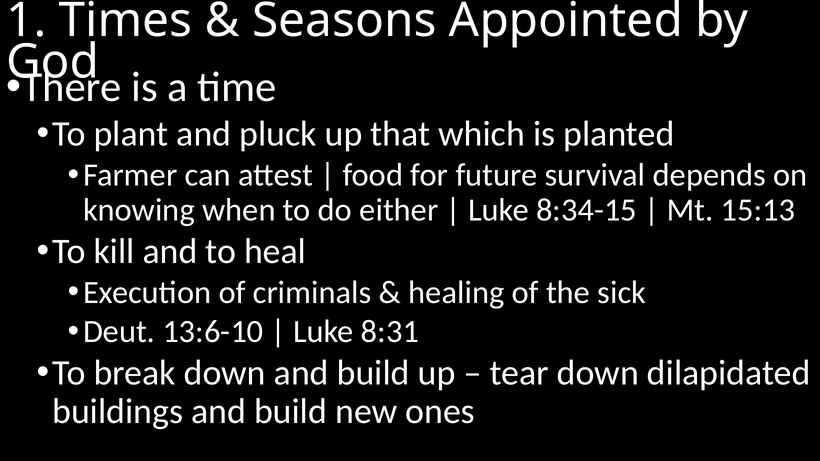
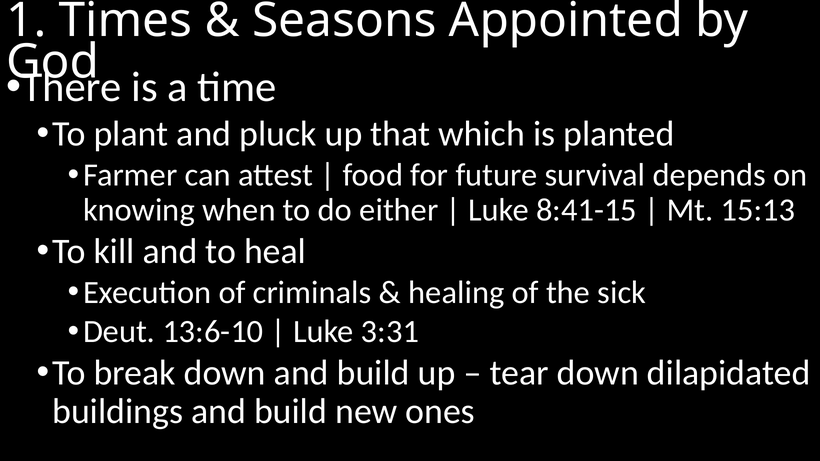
8:34-15: 8:34-15 -> 8:41-15
8:31: 8:31 -> 3:31
